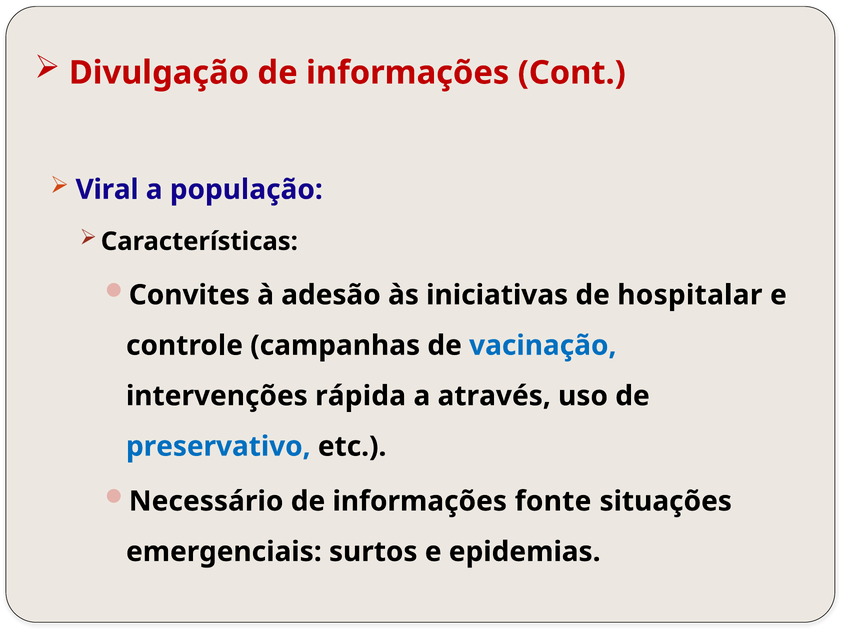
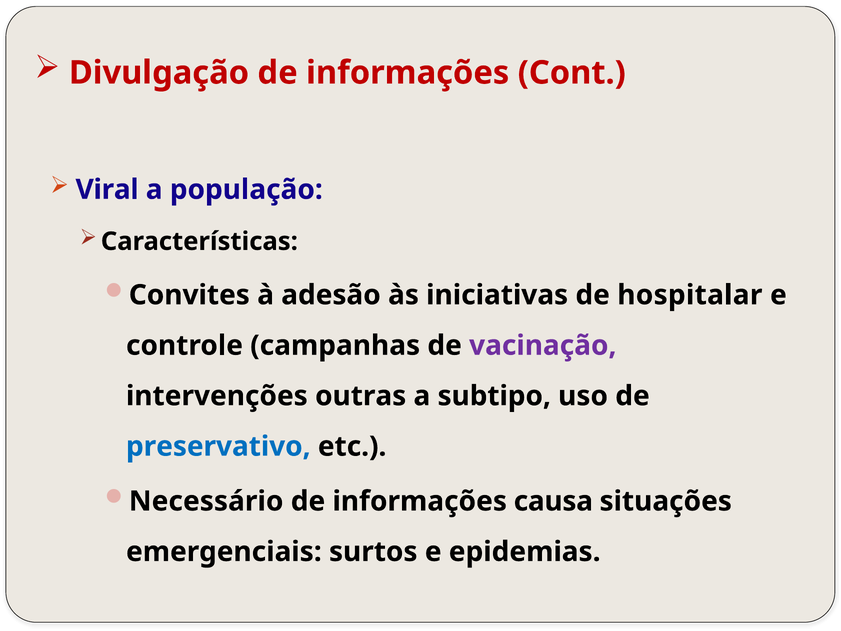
vacinação colour: blue -> purple
rápida: rápida -> outras
através: através -> subtipo
fonte: fonte -> causa
